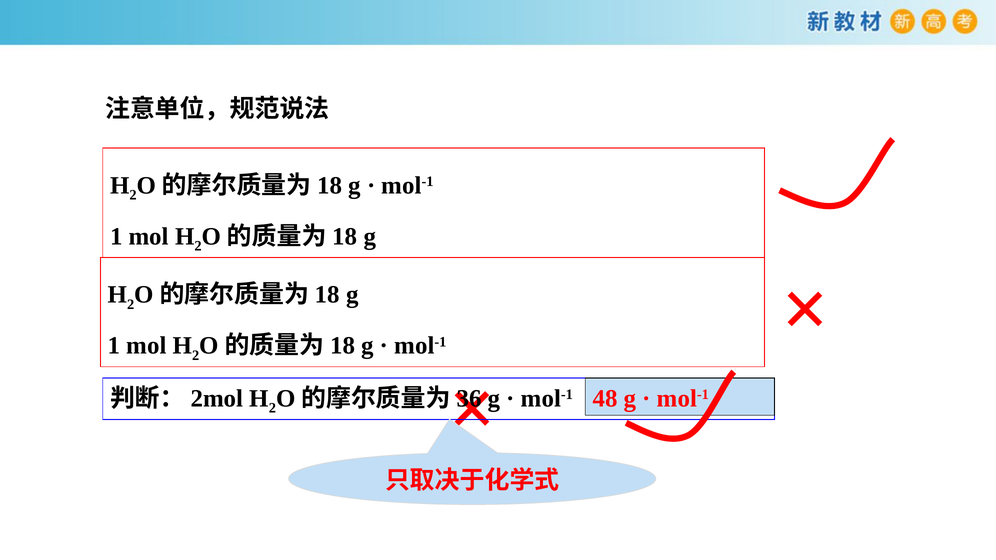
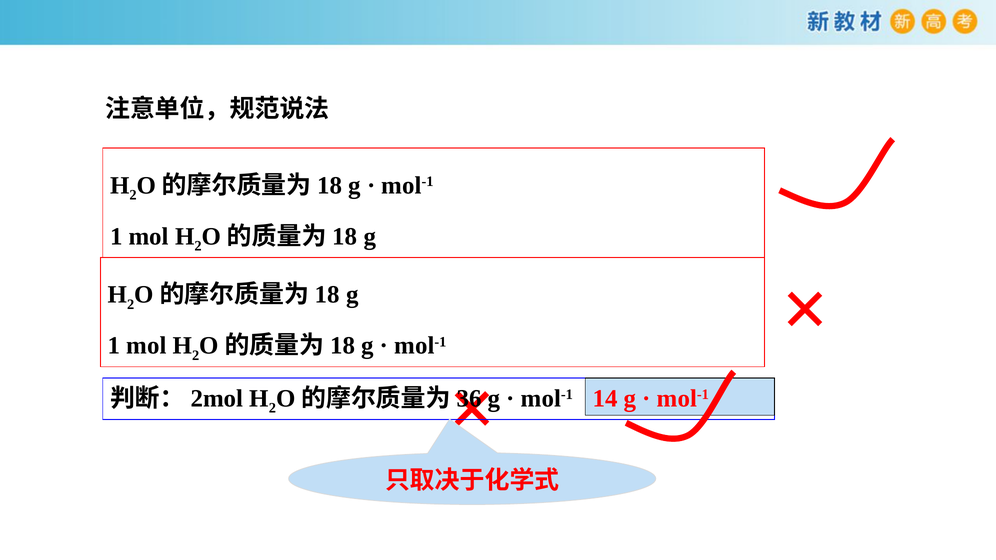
48: 48 -> 14
